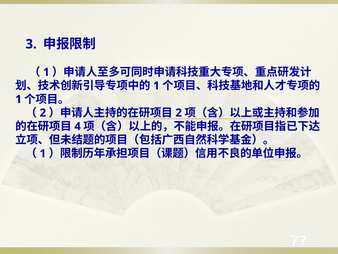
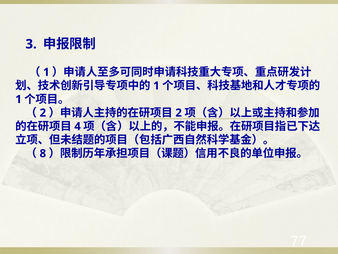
1 at (43, 153): 1 -> 8
